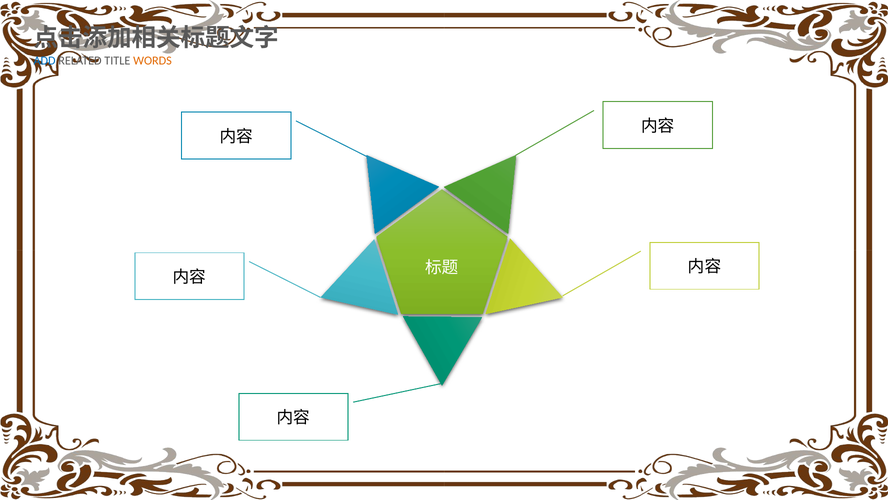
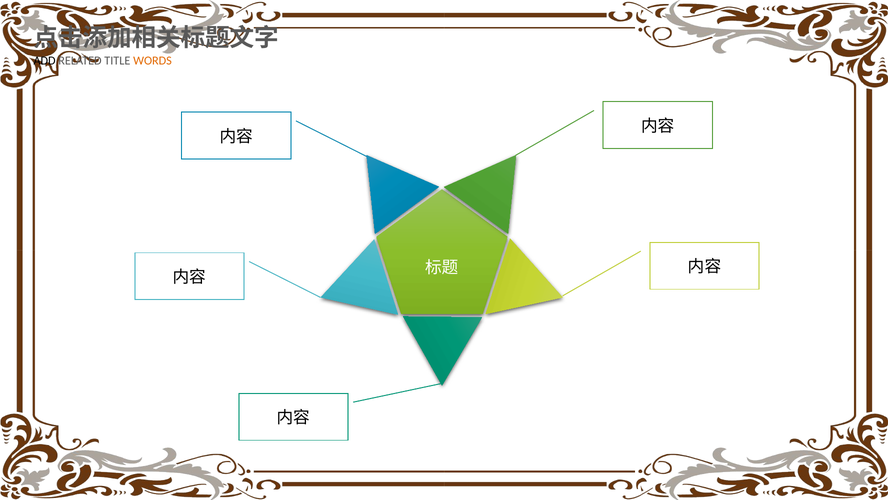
ADD colour: blue -> black
